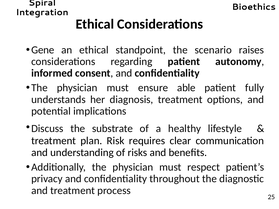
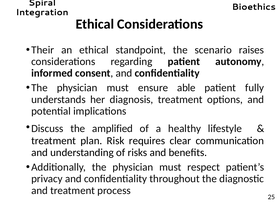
Gene: Gene -> Their
substrate: substrate -> amplified
